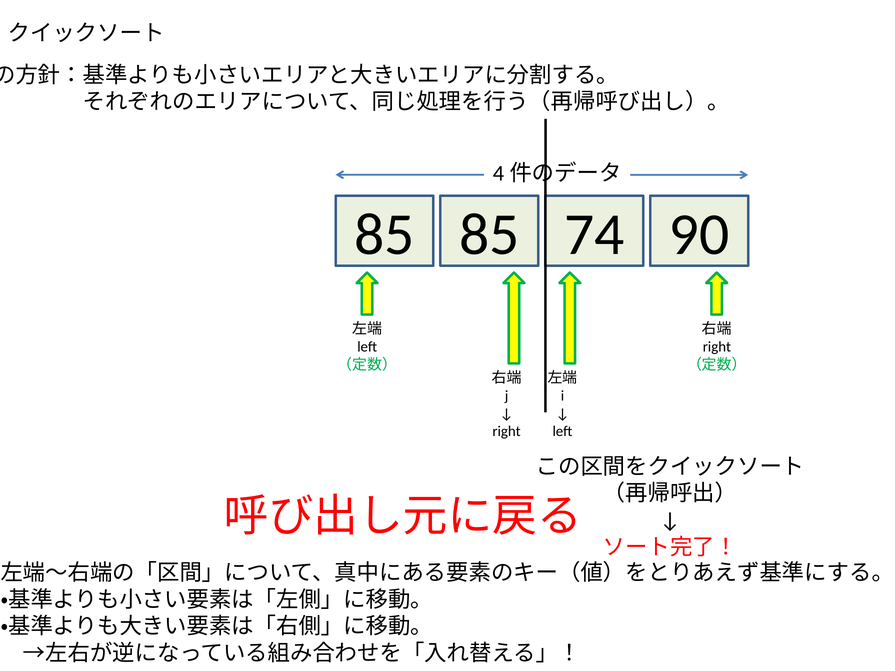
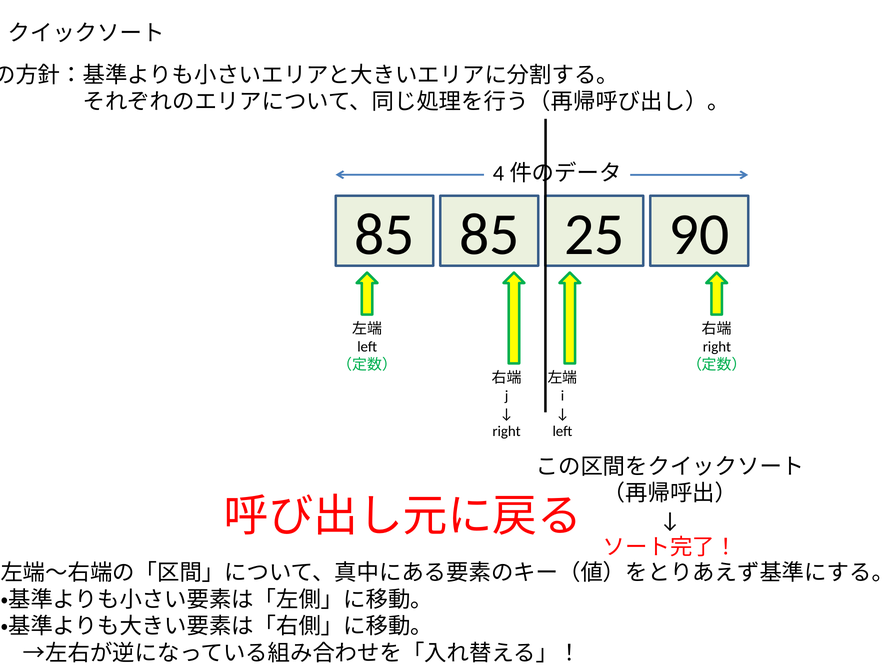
74: 74 -> 25
